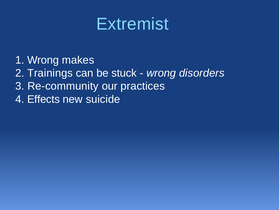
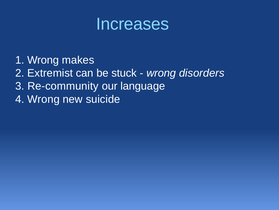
Extremist: Extremist -> Increases
Trainings: Trainings -> Extremist
practices: practices -> language
4 Effects: Effects -> Wrong
